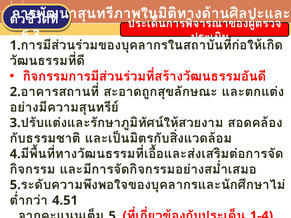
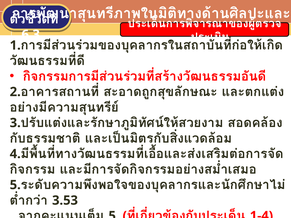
4.51: 4.51 -> 3.53
